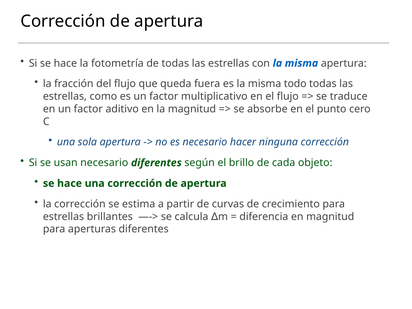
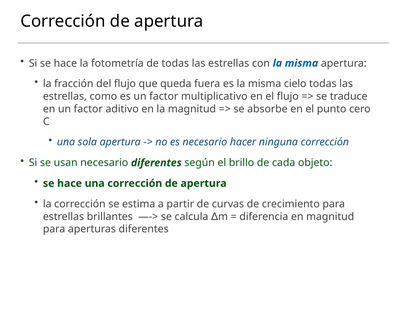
todo: todo -> cielo
